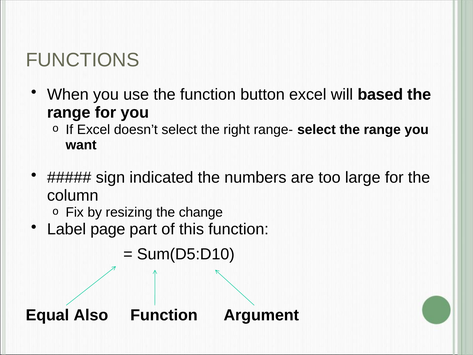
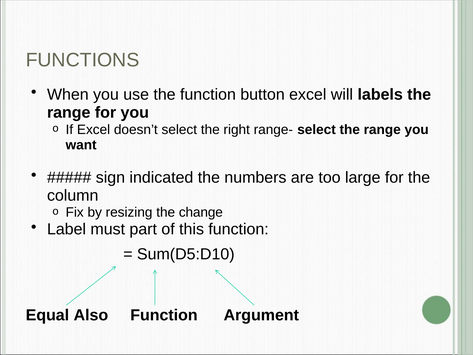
based: based -> labels
page: page -> must
